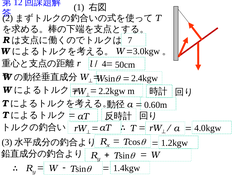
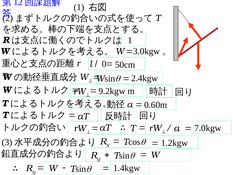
7 at (130, 40): 7 -> 1
4: 4 -> 0
2.2kgw: 2.2kgw -> 9.2kgw
4.0kgw: 4.0kgw -> 7.0kgw
